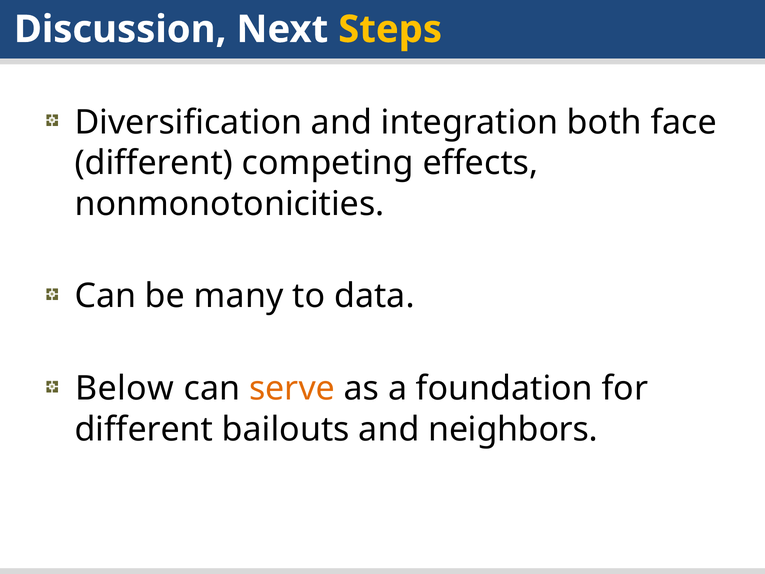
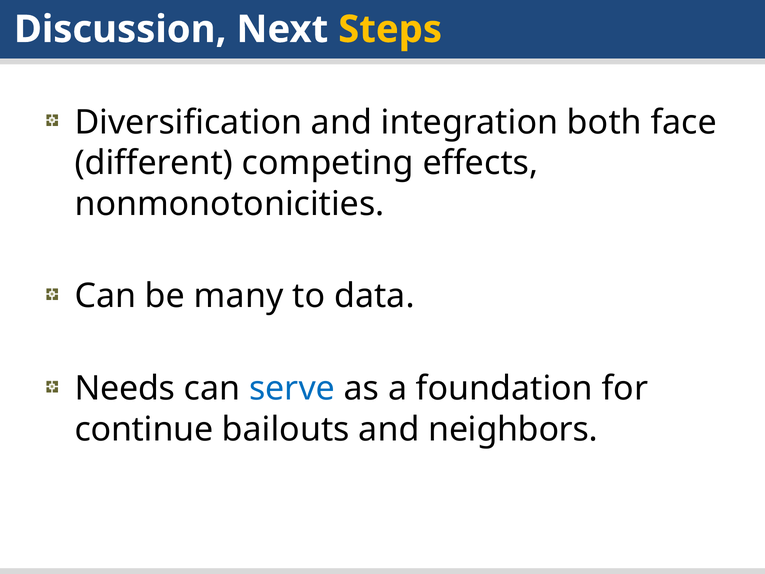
Below: Below -> Needs
serve colour: orange -> blue
different at (144, 429): different -> continue
